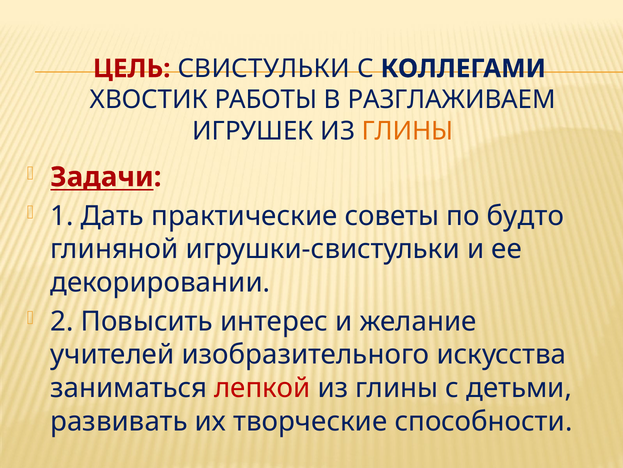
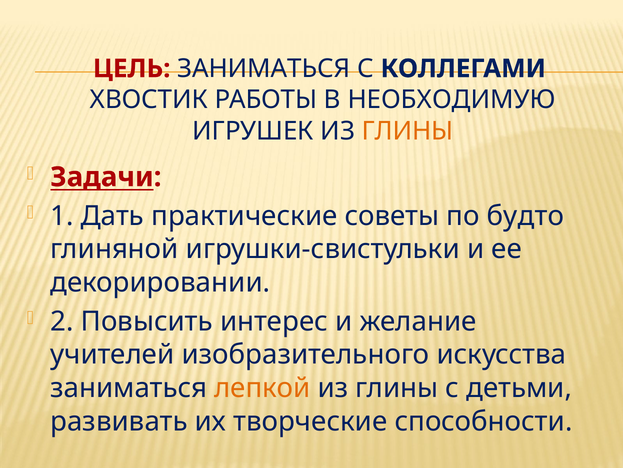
ЦЕЛЬ СВИСТУЛЬКИ: СВИСТУЛЬКИ -> ЗАНИМАТЬСЯ
РАЗГЛАЖИВАЕМ: РАЗГЛАЖИВАЕМ -> НЕОБХОДИМУЮ
лепкой colour: red -> orange
